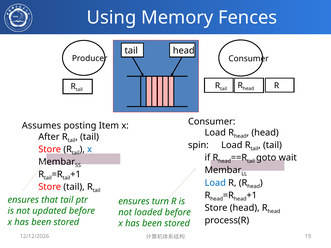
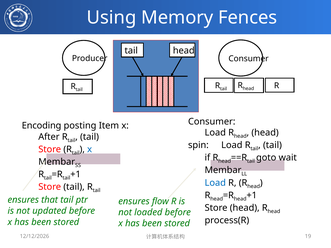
Assumes: Assumes -> Encoding
turn: turn -> flow
